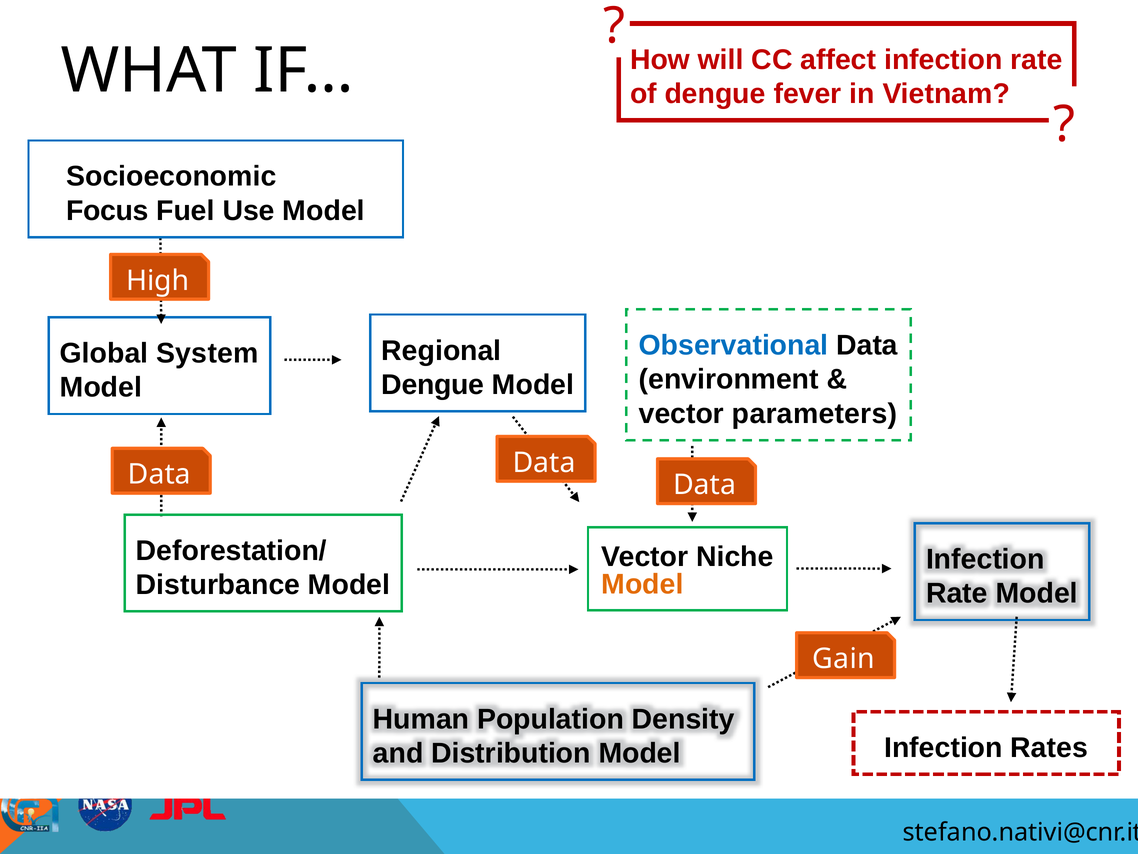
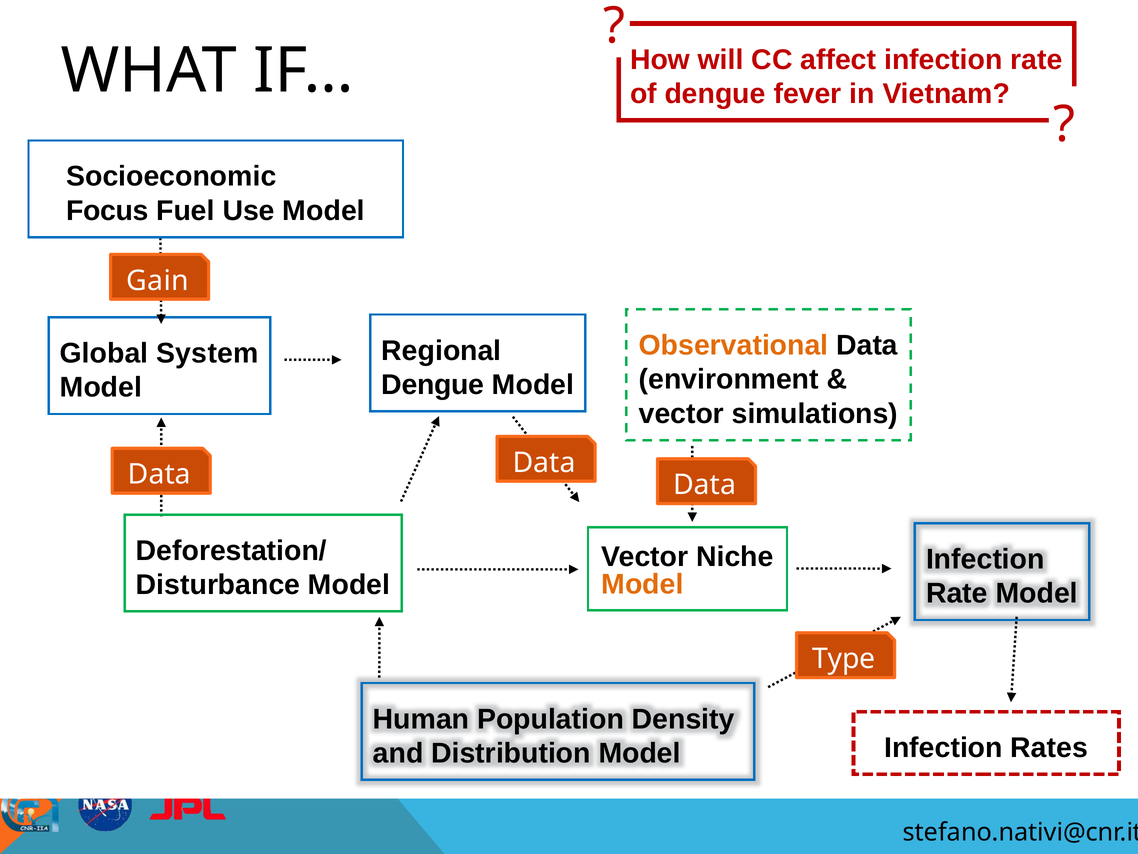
High: High -> Gain
Observational colour: blue -> orange
parameters: parameters -> simulations
Gain: Gain -> Type
